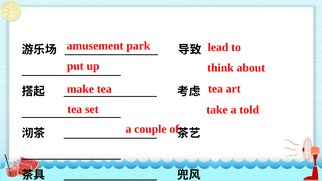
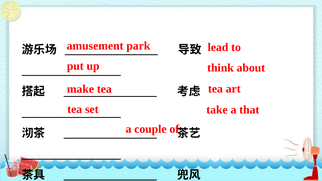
told: told -> that
